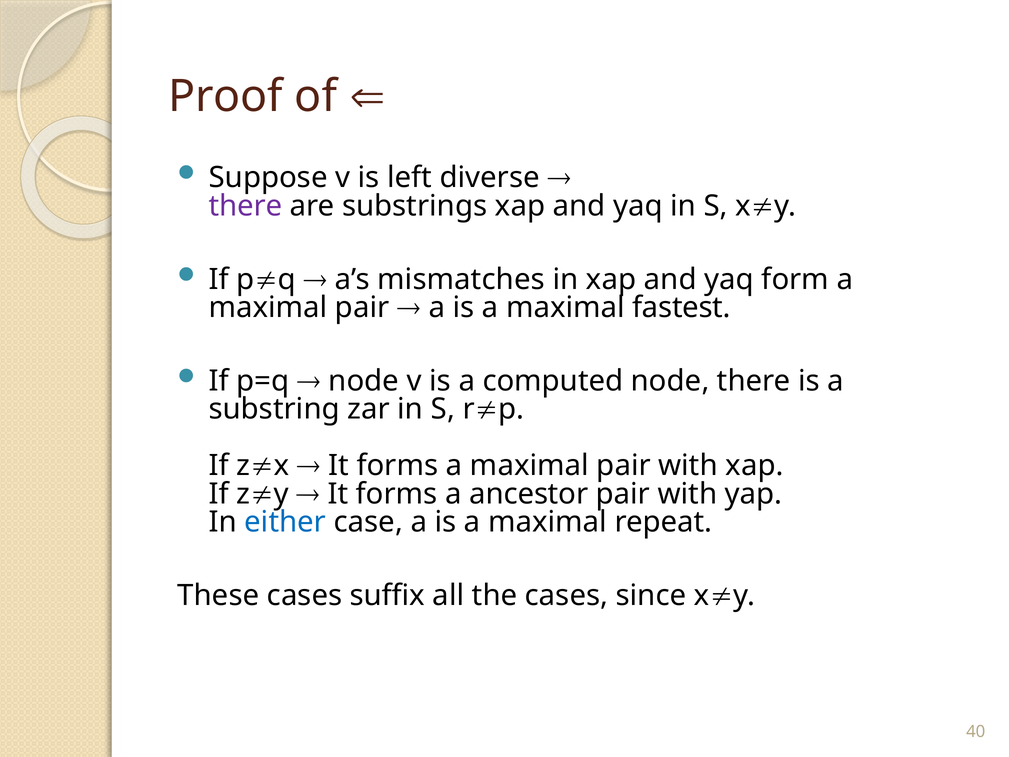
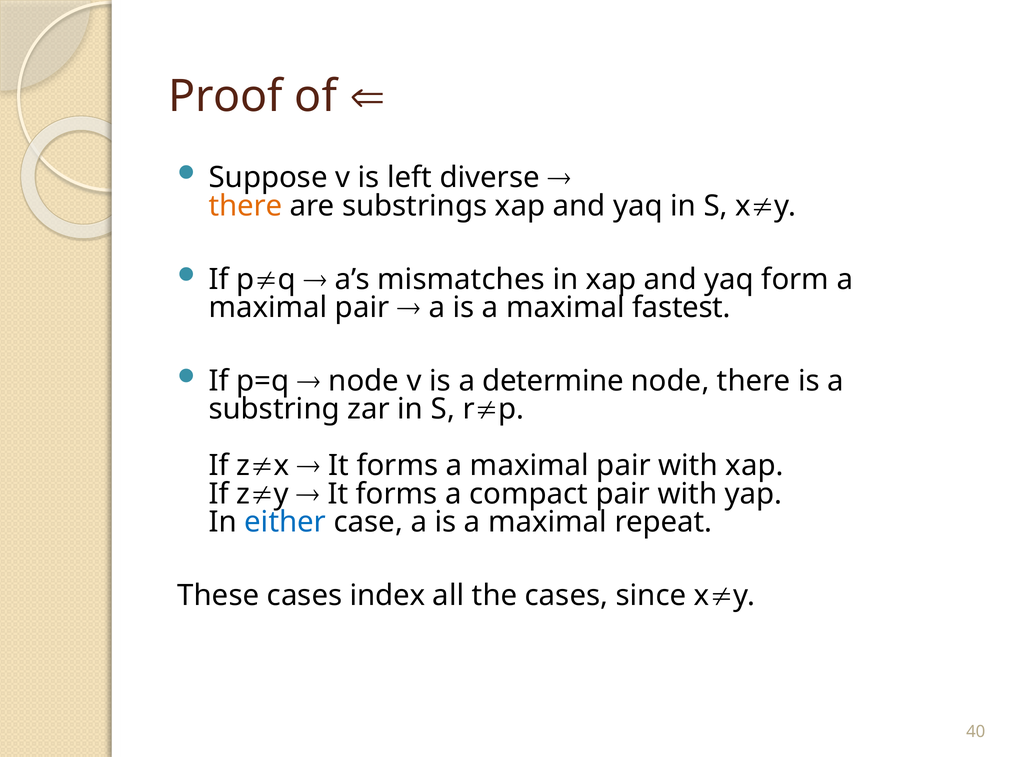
there at (246, 206) colour: purple -> orange
computed: computed -> determine
ancestor: ancestor -> compact
suffix: suffix -> index
